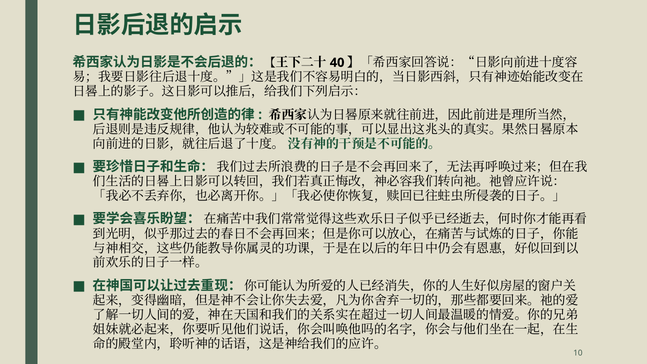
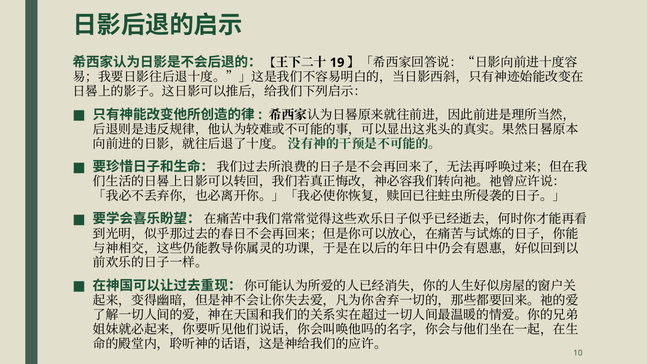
40: 40 -> 19
